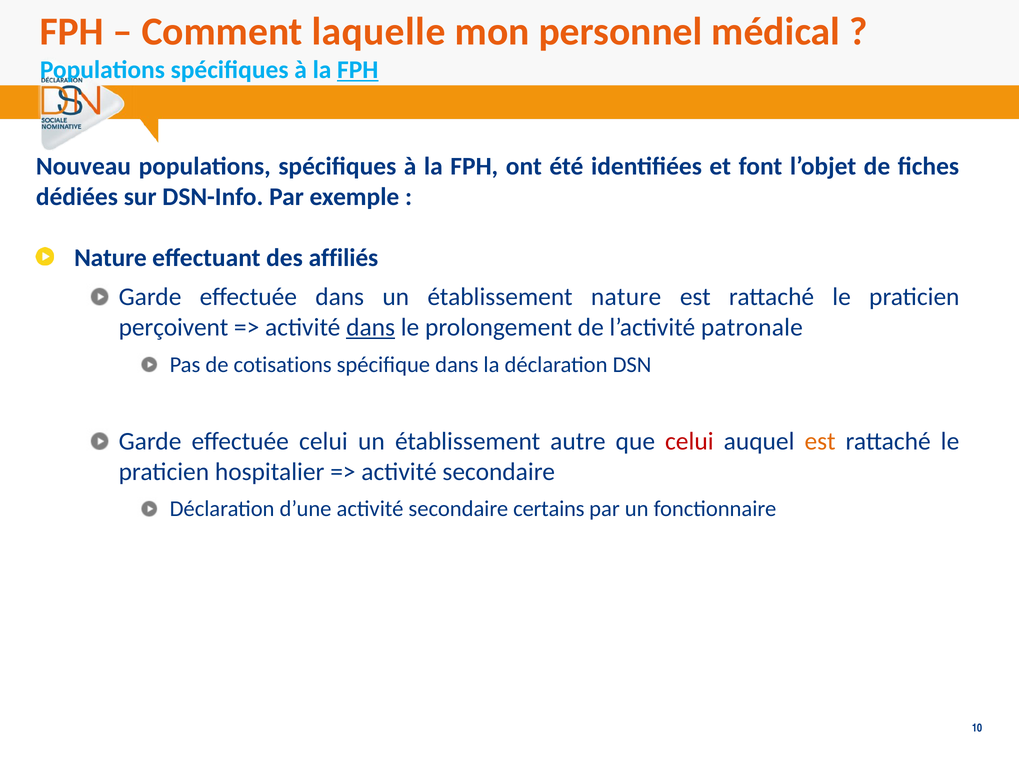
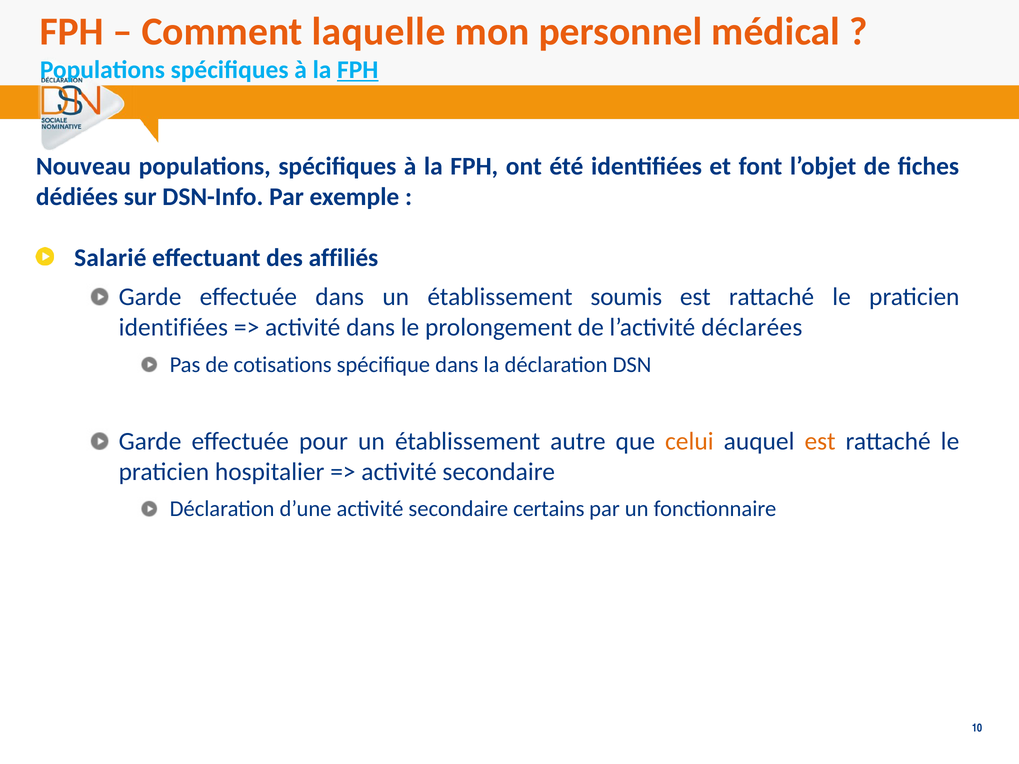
Nature at (110, 258): Nature -> Salarié
établissement nature: nature -> soumis
perçoivent at (174, 328): perçoivent -> identifiées
dans at (371, 328) underline: present -> none
patronale: patronale -> déclarées
effectuée celui: celui -> pour
celui at (689, 441) colour: red -> orange
